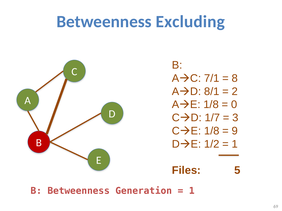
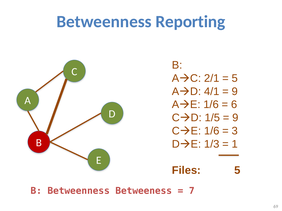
Excluding: Excluding -> Reporting
7/1: 7/1 -> 2/1
8 at (235, 78): 8 -> 5
8/1: 8/1 -> 4/1
2 at (235, 92): 2 -> 9
1/8 at (211, 105): 1/8 -> 1/6
0: 0 -> 6
1/7: 1/7 -> 1/5
3 at (235, 118): 3 -> 9
1/8 at (212, 131): 1/8 -> 1/6
9: 9 -> 3
1/2: 1/2 -> 1/3
Generation: Generation -> Betweeness
1 at (192, 191): 1 -> 7
